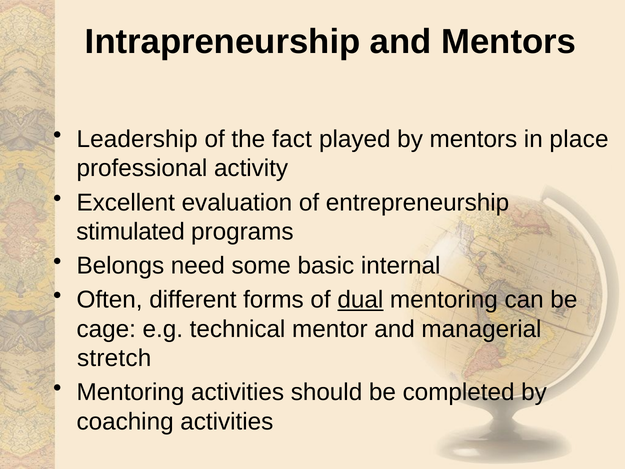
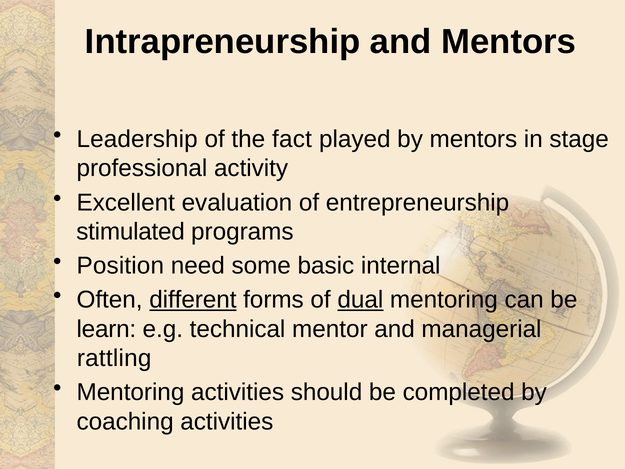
place: place -> stage
Belongs: Belongs -> Position
different underline: none -> present
cage: cage -> learn
stretch: stretch -> rattling
